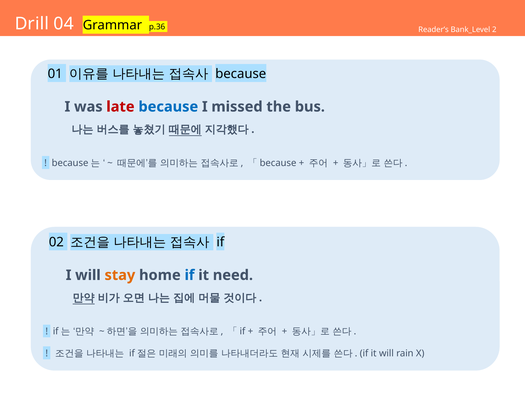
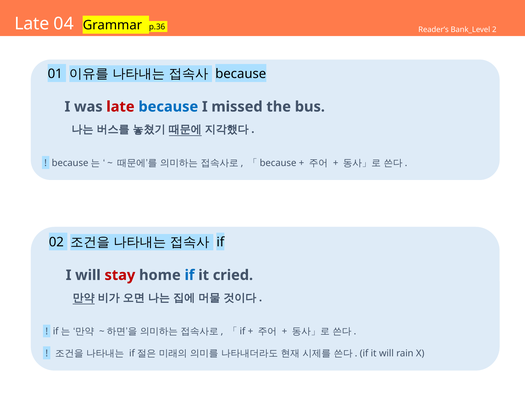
Drill at (32, 24): Drill -> Late
stay colour: orange -> red
need: need -> cried
